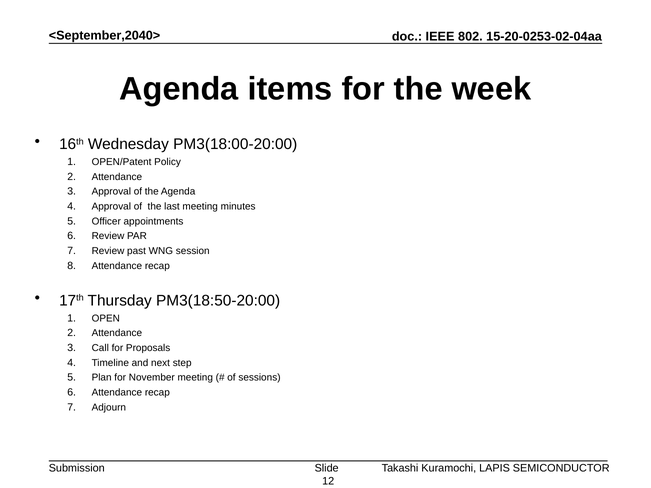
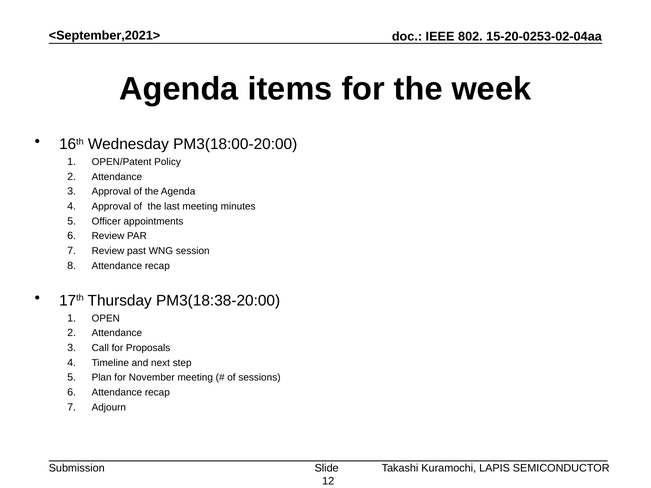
<September,2040>: <September,2040> -> <September,2021>
PM3(18:50-20:00: PM3(18:50-20:00 -> PM3(18:38-20:00
